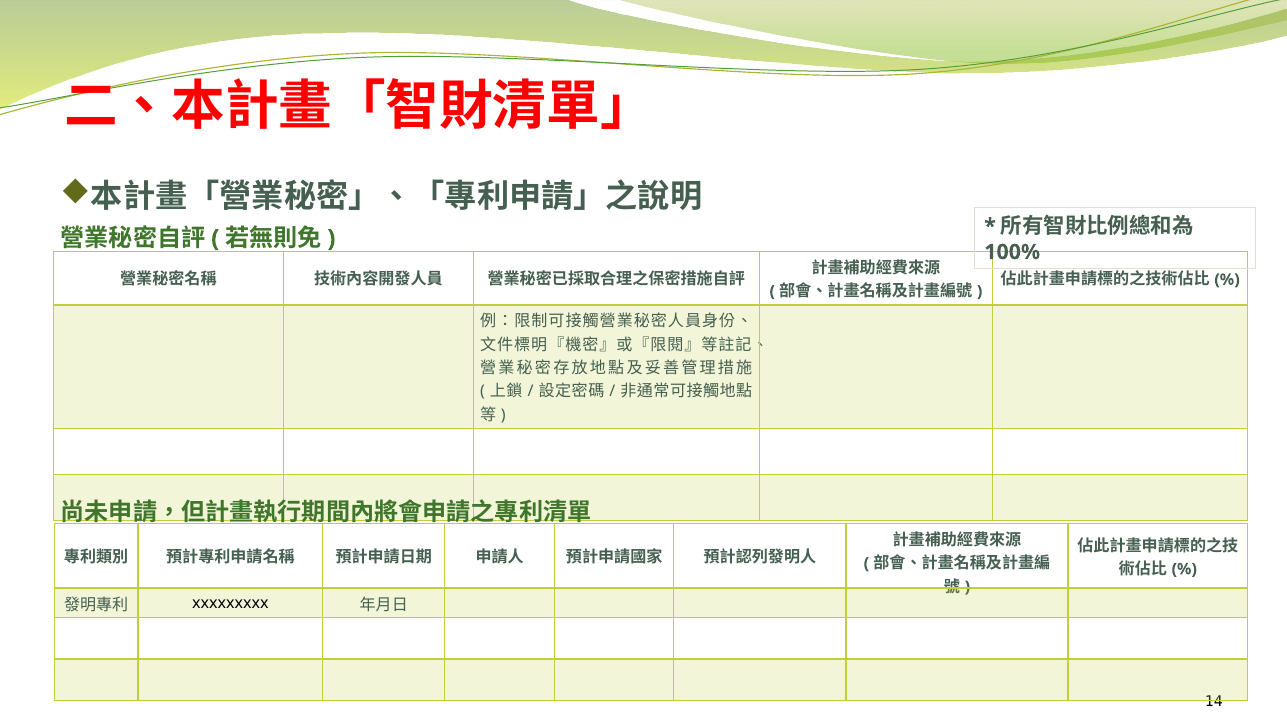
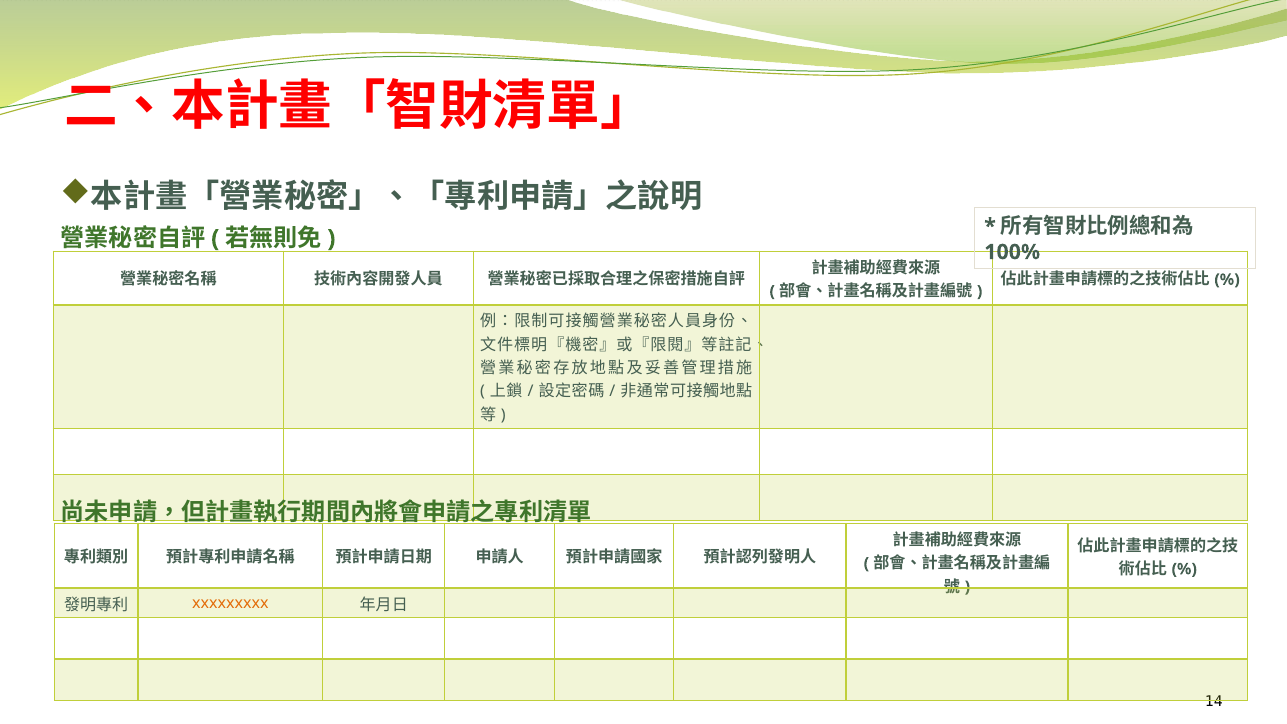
xxxxxxxxx colour: black -> orange
